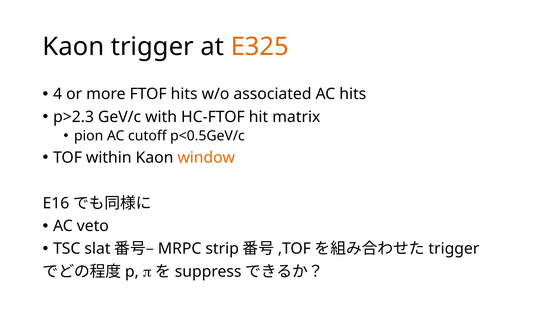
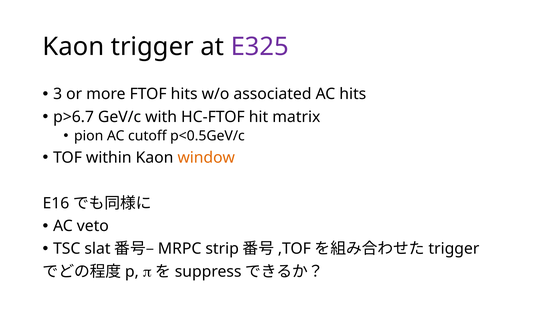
E325 colour: orange -> purple
4: 4 -> 3
p>2.3: p>2.3 -> p>6.7
